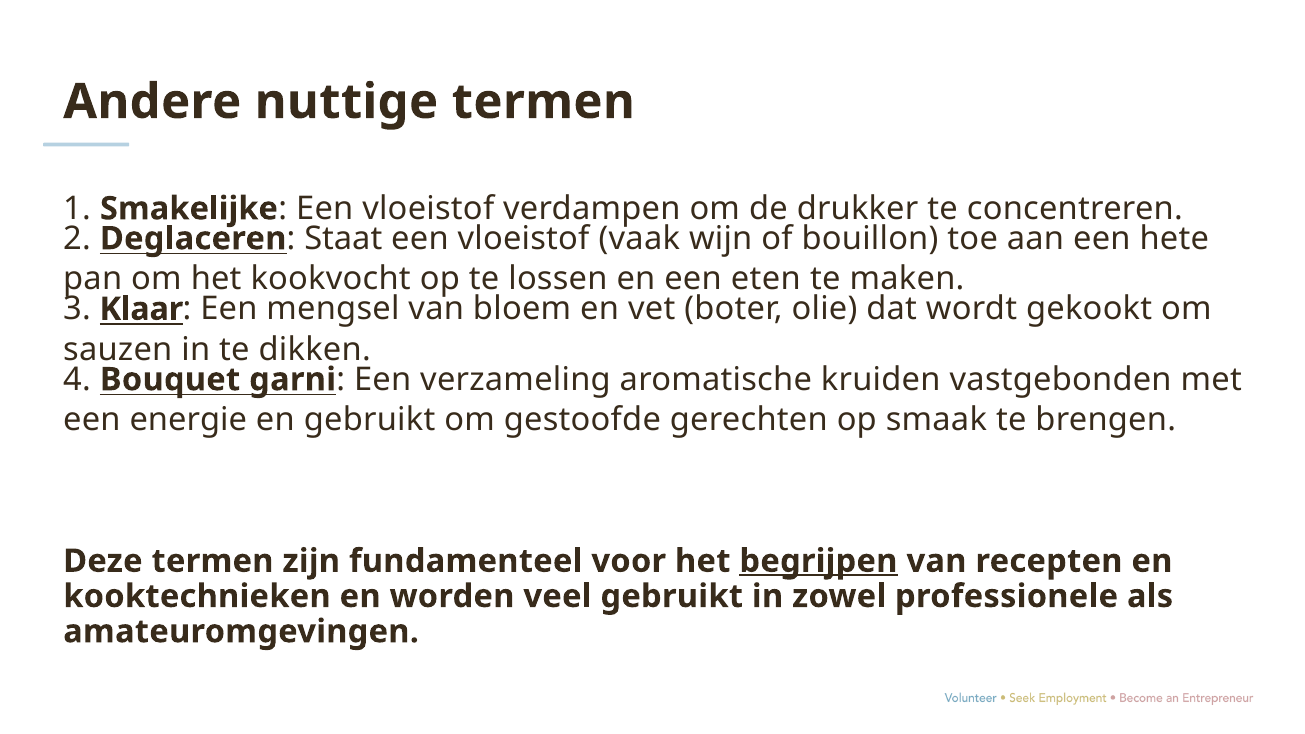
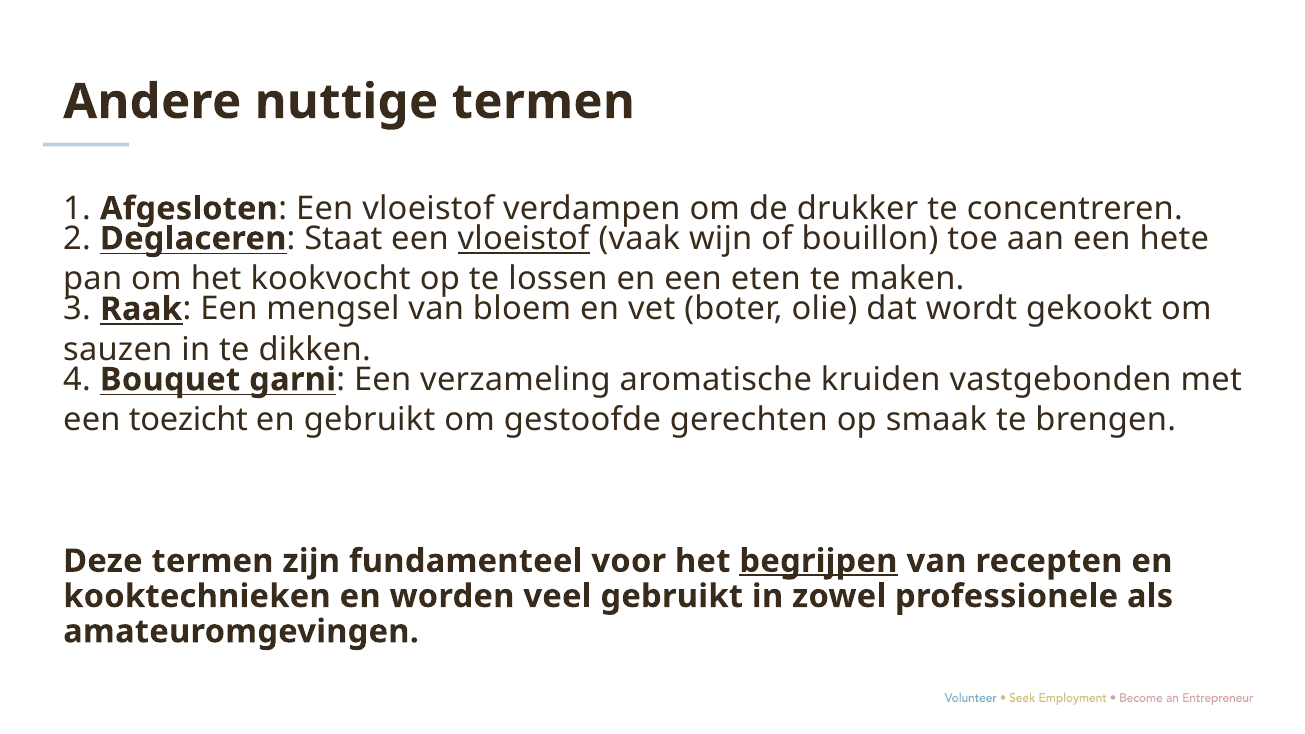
Smakelijke: Smakelijke -> Afgesloten
vloeistof at (524, 239) underline: none -> present
Klaar: Klaar -> Raak
energie: energie -> toezicht
